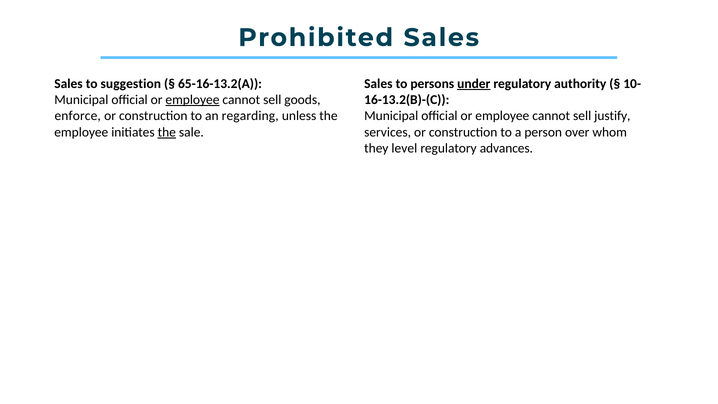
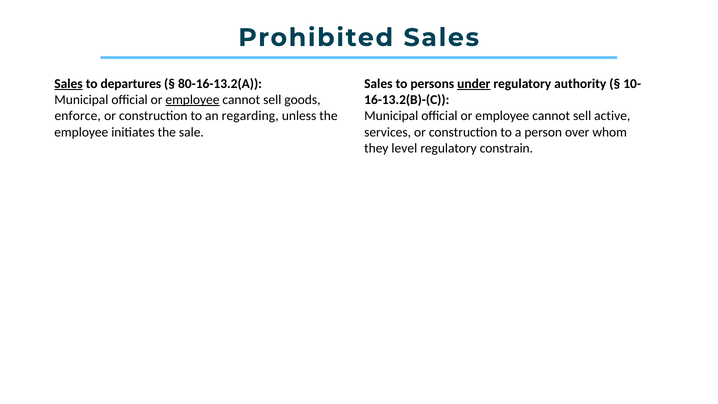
Sales at (69, 84) underline: none -> present
suggestion: suggestion -> departures
65-16-13.2(A: 65-16-13.2(A -> 80-16-13.2(A
justify: justify -> active
the at (167, 132) underline: present -> none
advances: advances -> constrain
